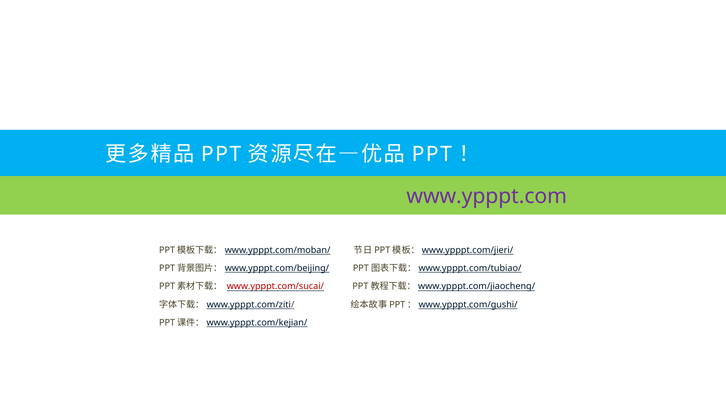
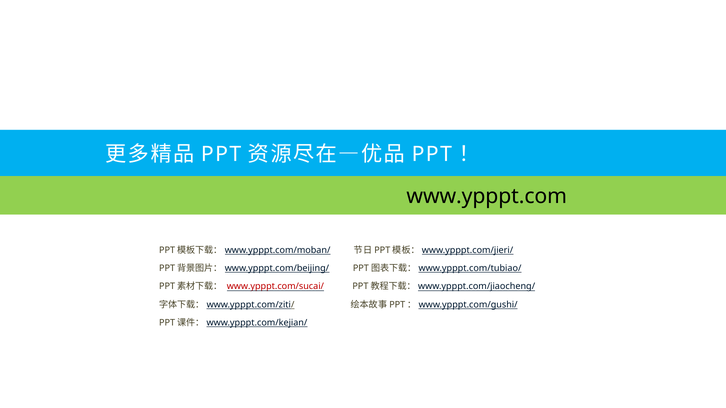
www.ypppt.com colour: purple -> black
